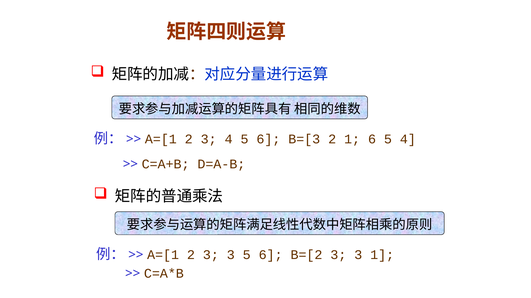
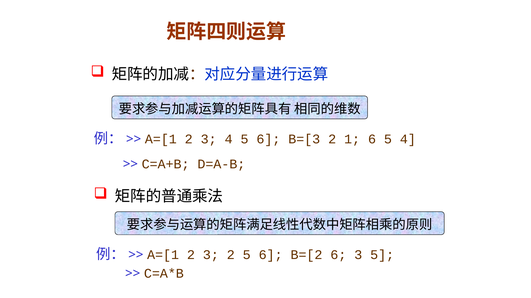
2 3 3: 3 -> 2
B=[2 3: 3 -> 6
3 1: 1 -> 5
